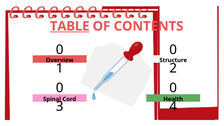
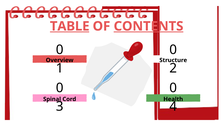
CONTENTS underline: none -> present
